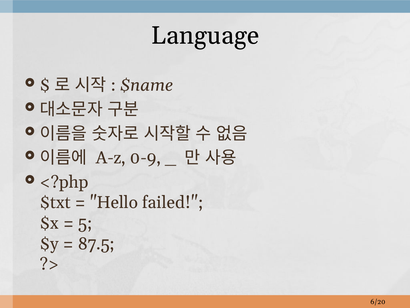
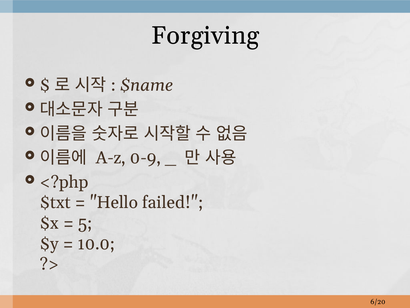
Language: Language -> Forgiving
87.5: 87.5 -> 10.0
